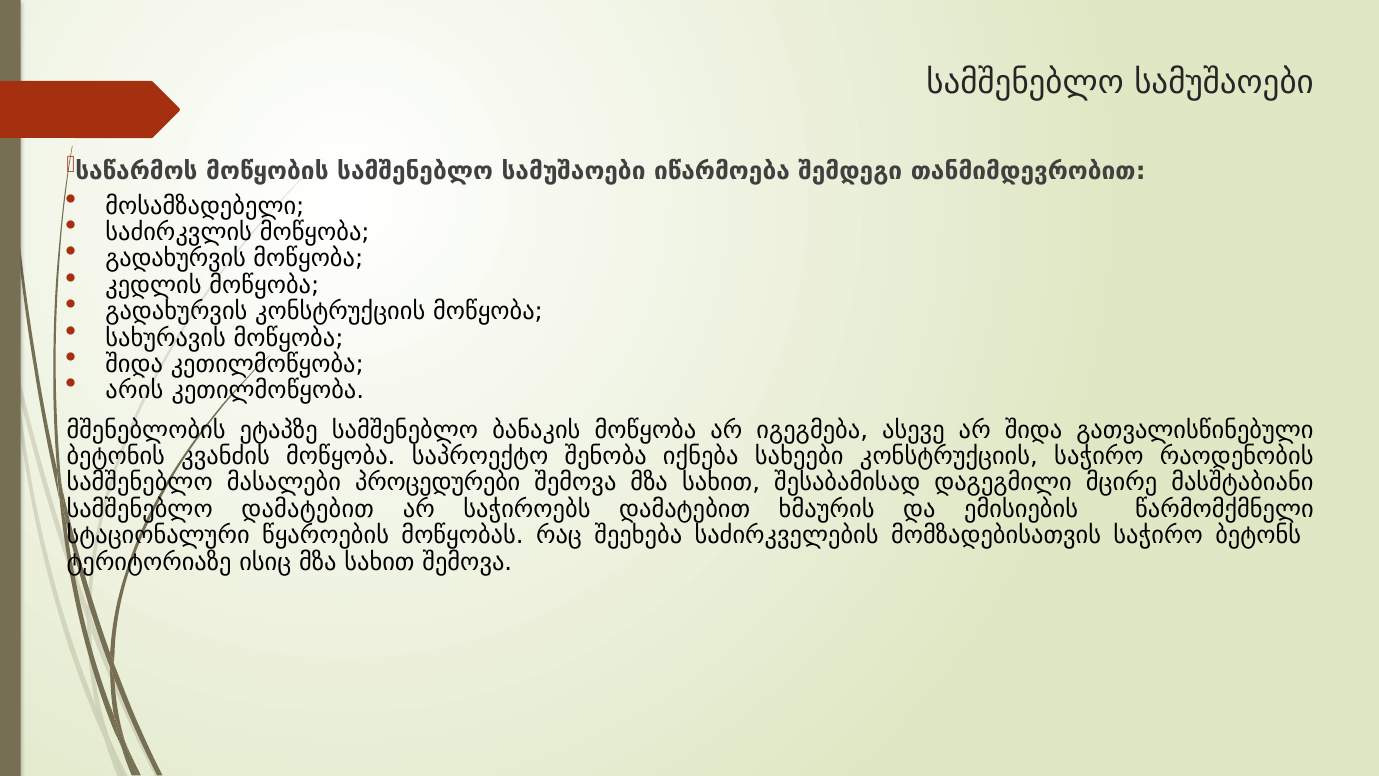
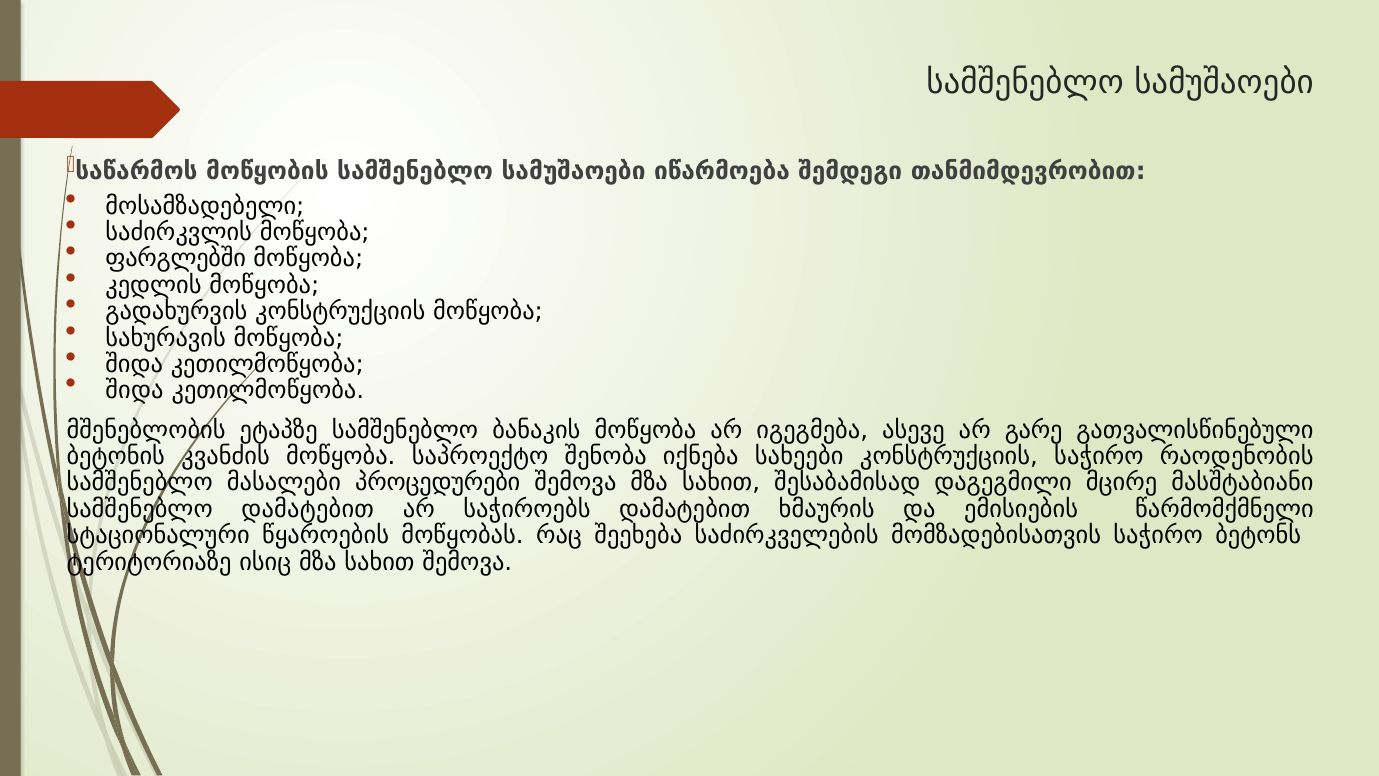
გადახურვის at (176, 259): გადახურვის -> ფარგლებში
არის at (134, 391): არის -> შიდა
არ შიდა: შიდა -> გარე
